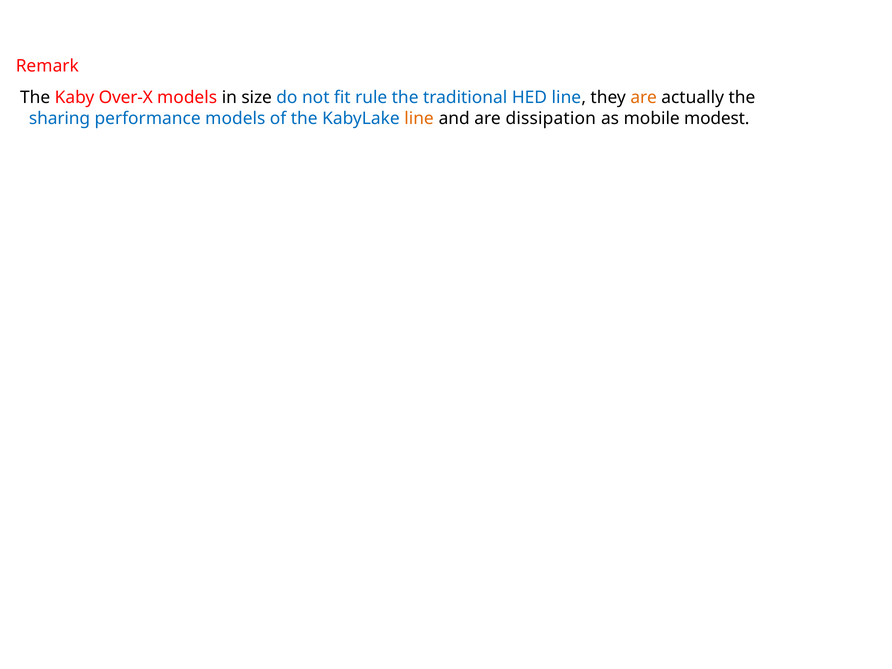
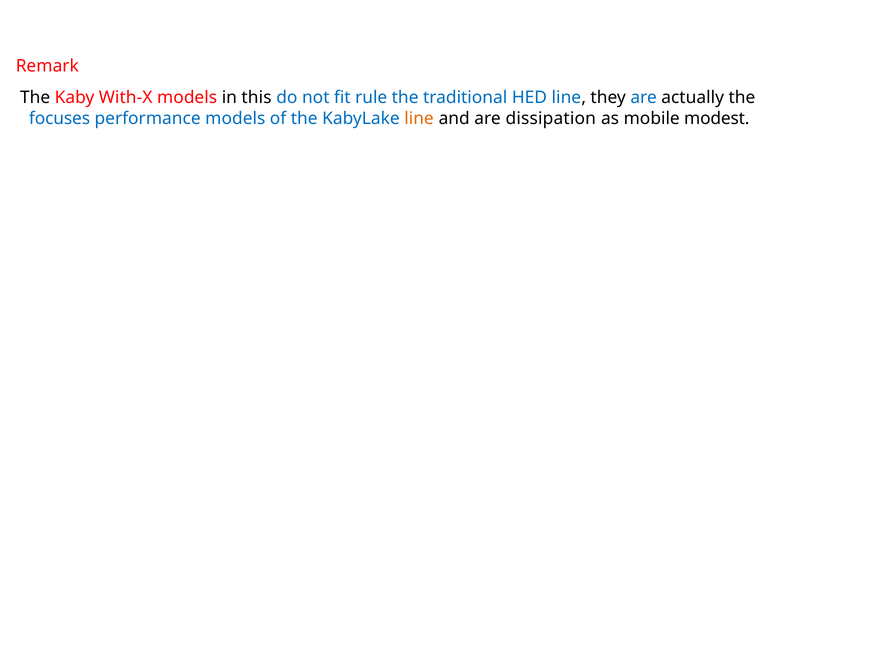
Over-X: Over-X -> With-X
size: size -> this
are at (644, 97) colour: orange -> blue
sharing: sharing -> focuses
